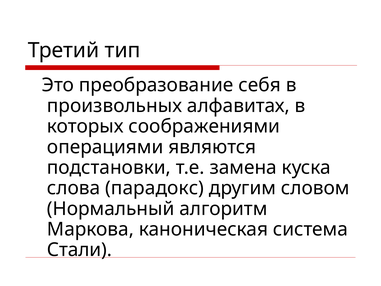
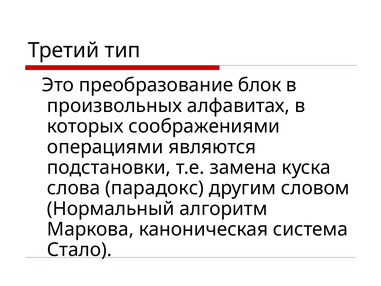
себя: себя -> блок
Стали: Стали -> Стало
